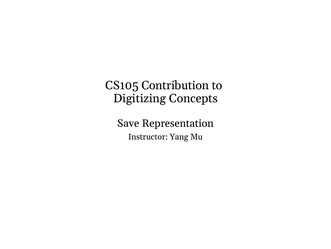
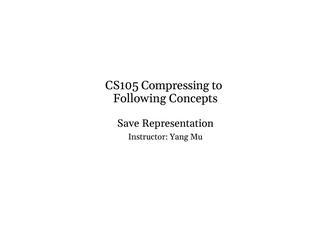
Contribution: Contribution -> Compressing
Digitizing: Digitizing -> Following
